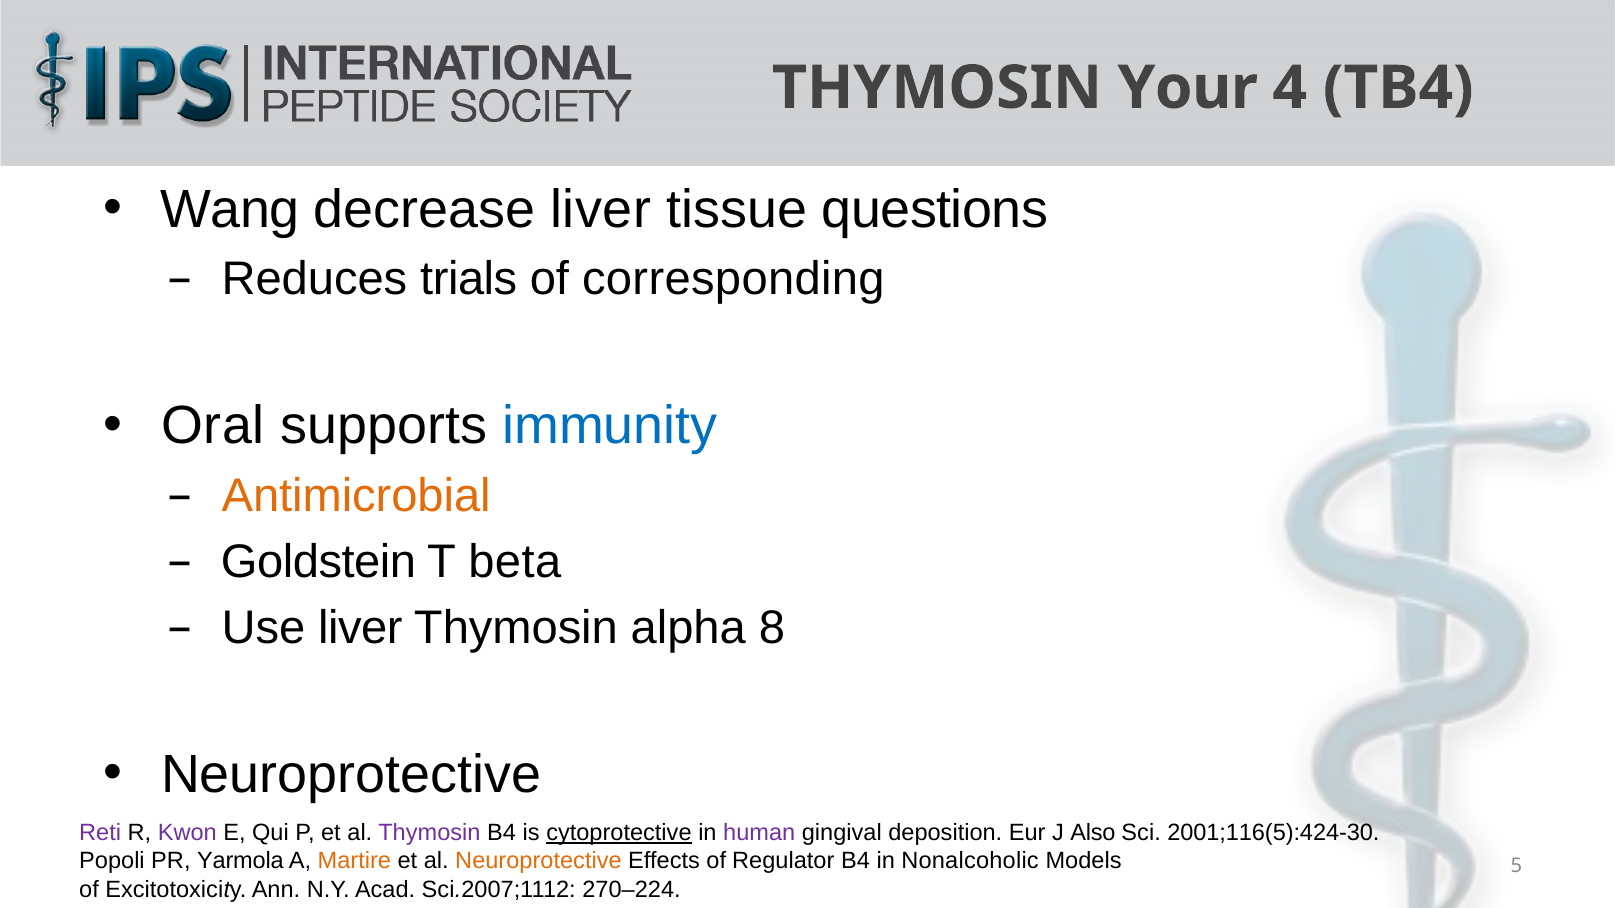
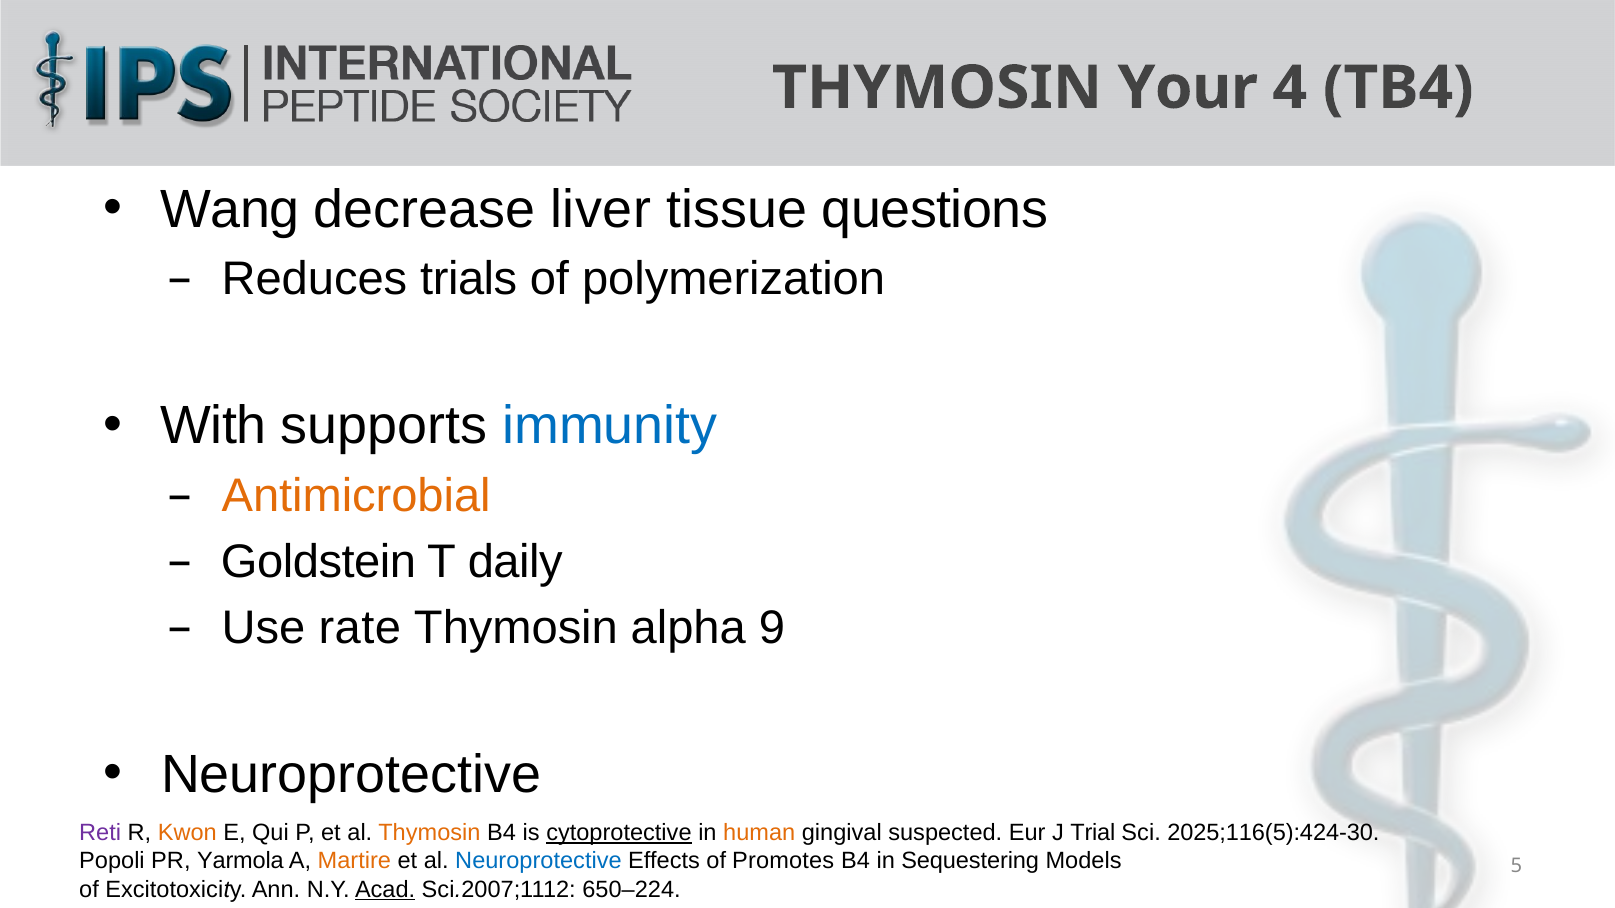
corresponding: corresponding -> polymerization
Oral: Oral -> With
beta: beta -> daily
Use liver: liver -> rate
8: 8 -> 9
Kwon colour: purple -> orange
Thymosin at (429, 833) colour: purple -> orange
human colour: purple -> orange
deposition: deposition -> suspected
Also: Also -> Trial
2001;116(5):424-30: 2001;116(5):424-30 -> 2025;116(5):424-30
Neuroprotective at (538, 862) colour: orange -> blue
Regulator: Regulator -> Promotes
Nonalcoholic: Nonalcoholic -> Sequestering
Acad underline: none -> present
270–224: 270–224 -> 650–224
